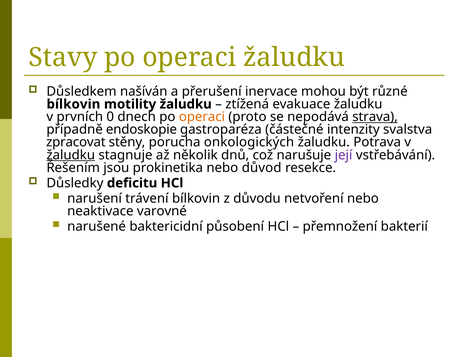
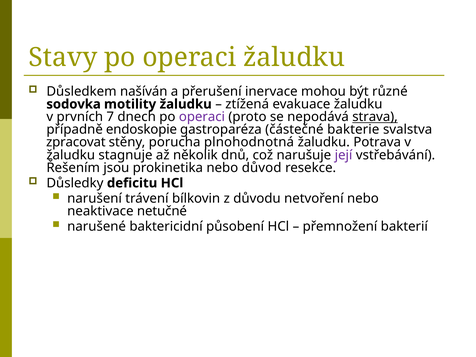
bílkovin at (73, 104): bílkovin -> sodovka
0: 0 -> 7
operaci at (202, 117) colour: orange -> purple
intenzity: intenzity -> bakterie
onkologických: onkologických -> plnohodnotná
žaludku at (71, 155) underline: present -> none
varovné: varovné -> netučné
